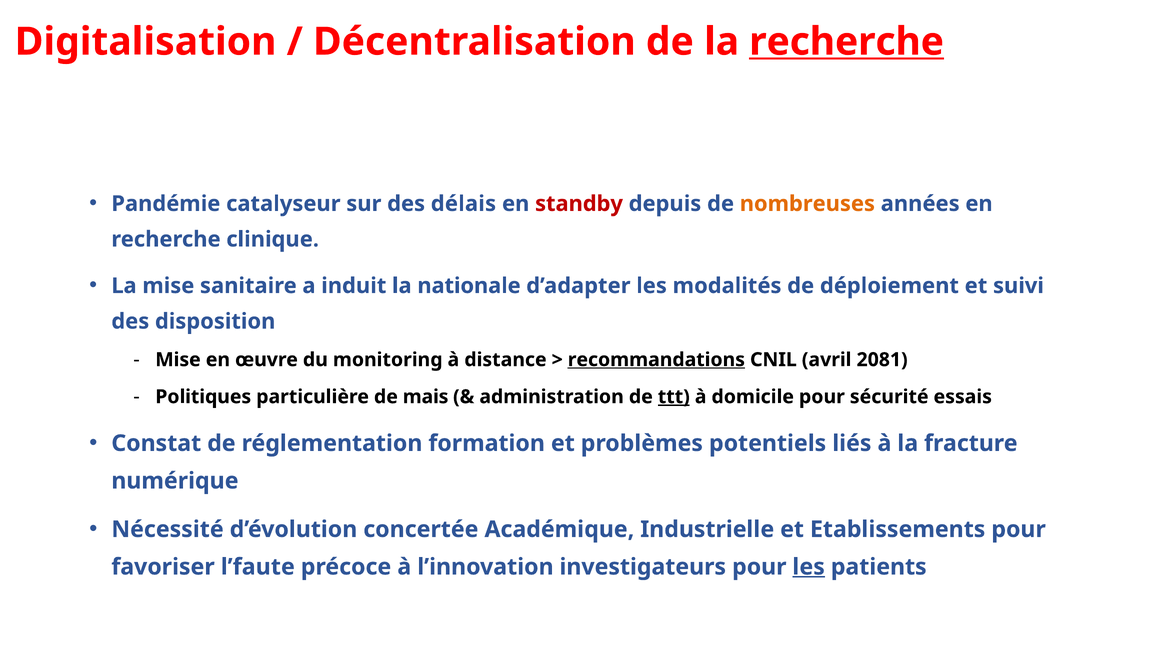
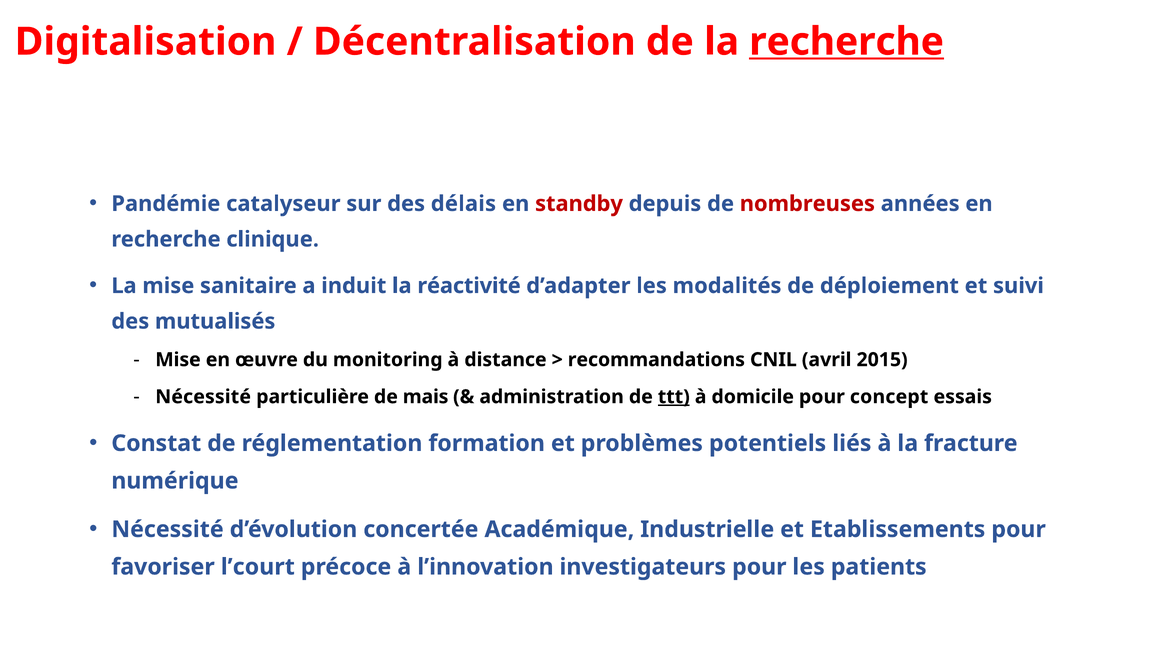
nombreuses colour: orange -> red
nationale: nationale -> réactivité
disposition: disposition -> mutualisés
recommandations underline: present -> none
2081: 2081 -> 2015
Politiques at (203, 397): Politiques -> Nécessité
sécurité: sécurité -> concept
l’faute: l’faute -> l’court
les at (809, 567) underline: present -> none
